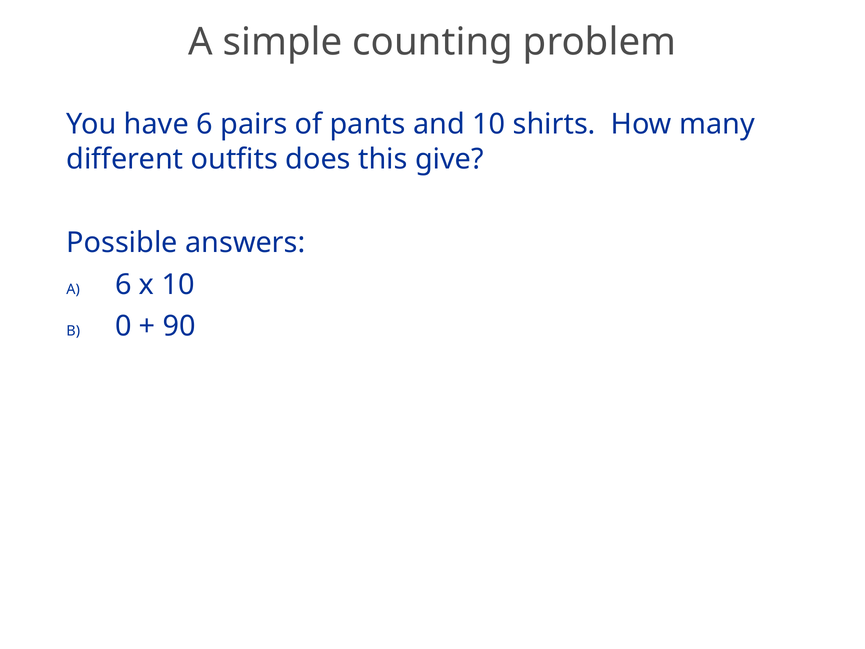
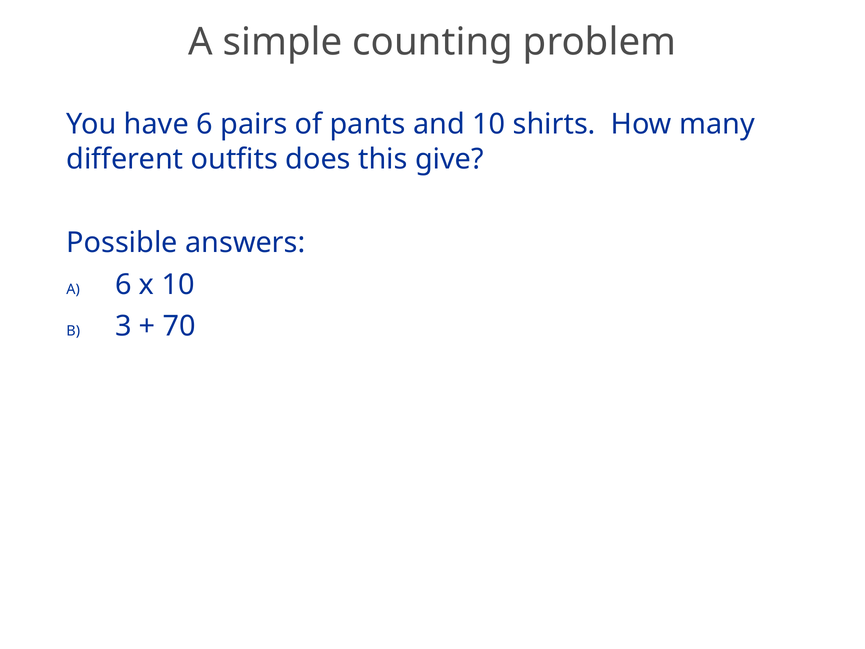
0: 0 -> 3
90: 90 -> 70
